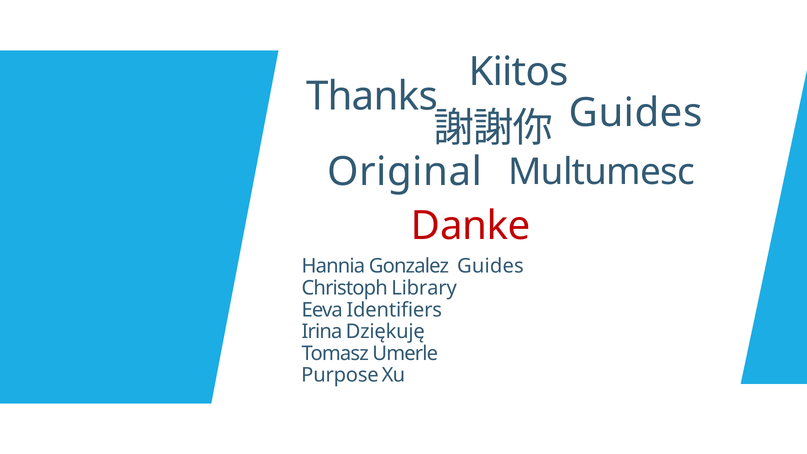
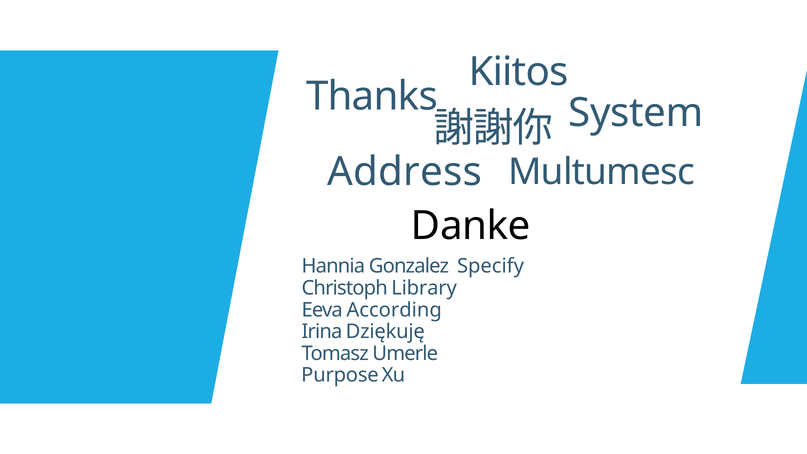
Guides at (636, 113): Guides -> System
Original: Original -> Address
Danke colour: red -> black
Gonzalez Guides: Guides -> Specify
Identifiers: Identifiers -> According
